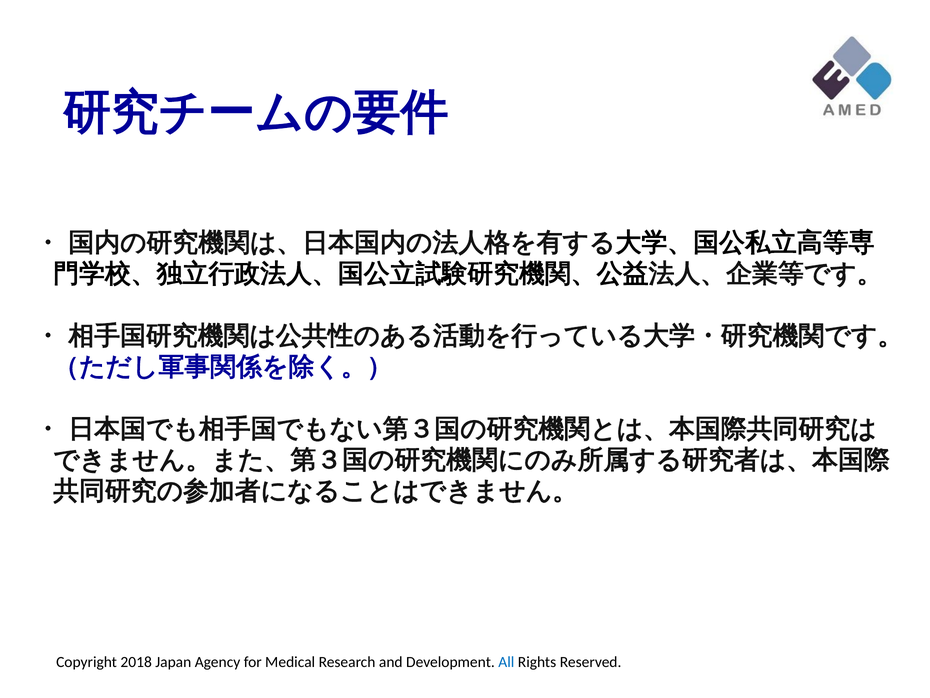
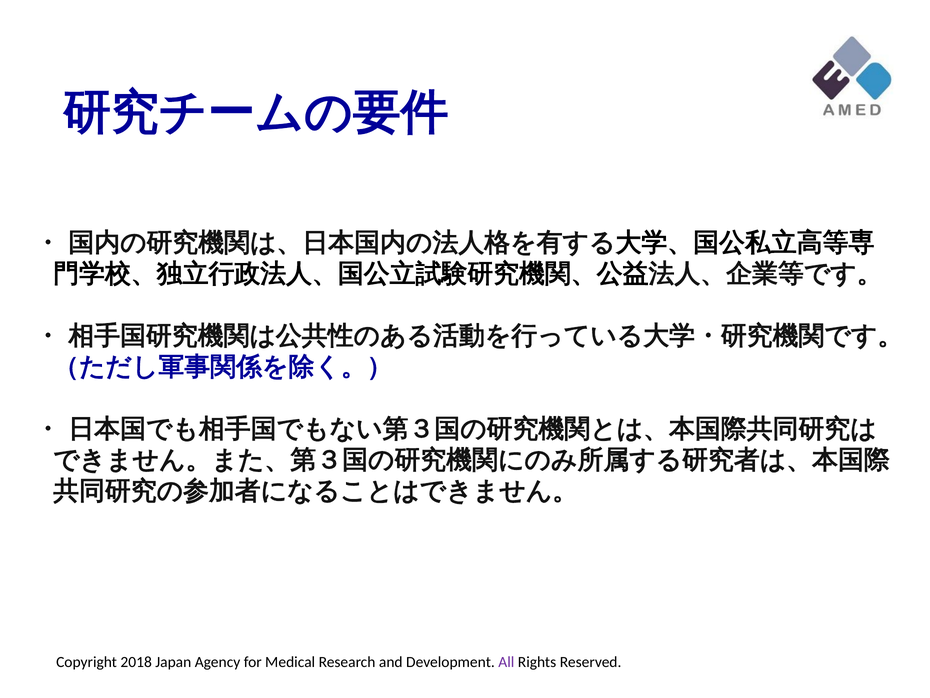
All at (506, 661) colour: blue -> purple
